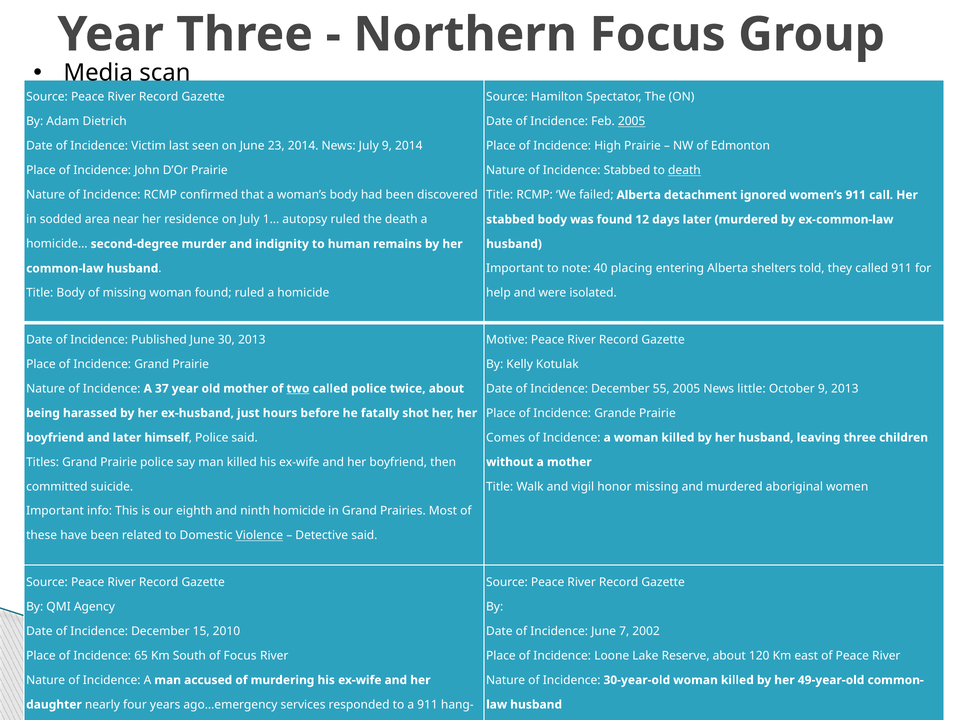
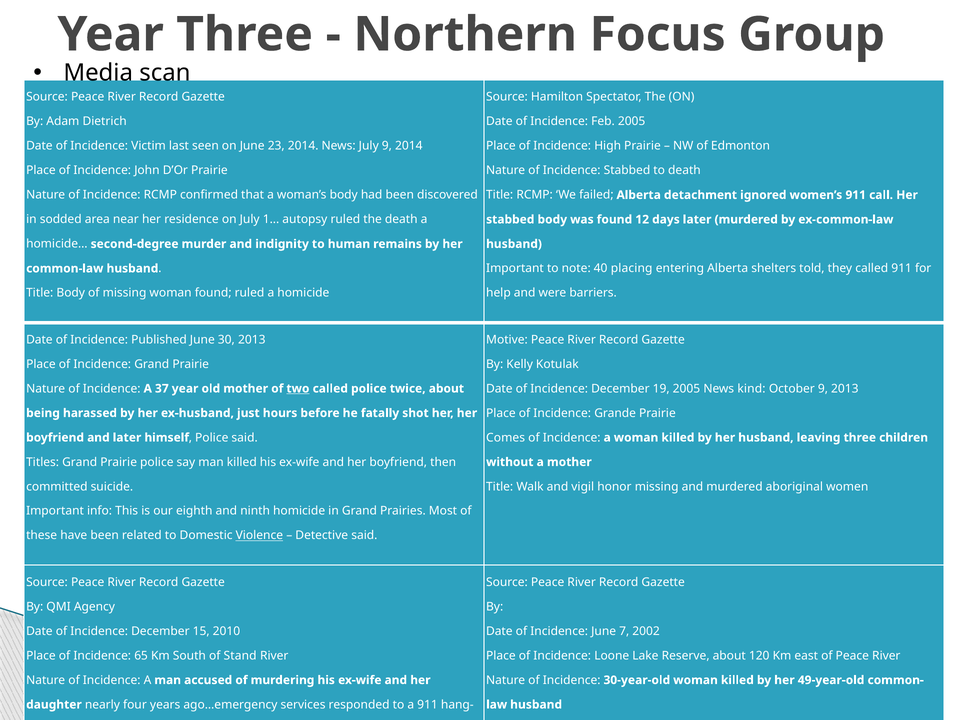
2005 at (632, 122) underline: present -> none
death at (684, 170) underline: present -> none
isolated: isolated -> barriers
55: 55 -> 19
little: little -> kind
of Focus: Focus -> Stand
